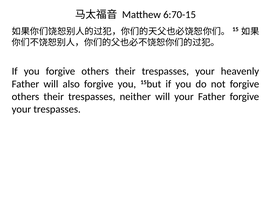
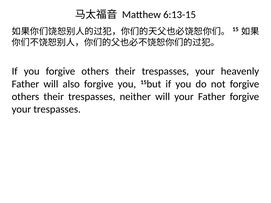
6:70-15: 6:70-15 -> 6:13-15
